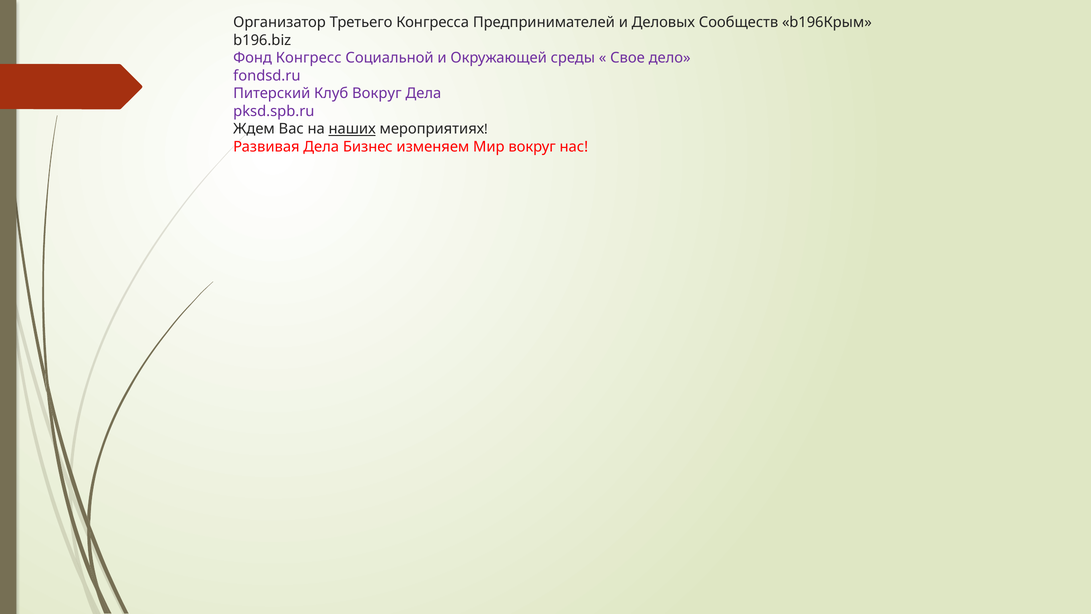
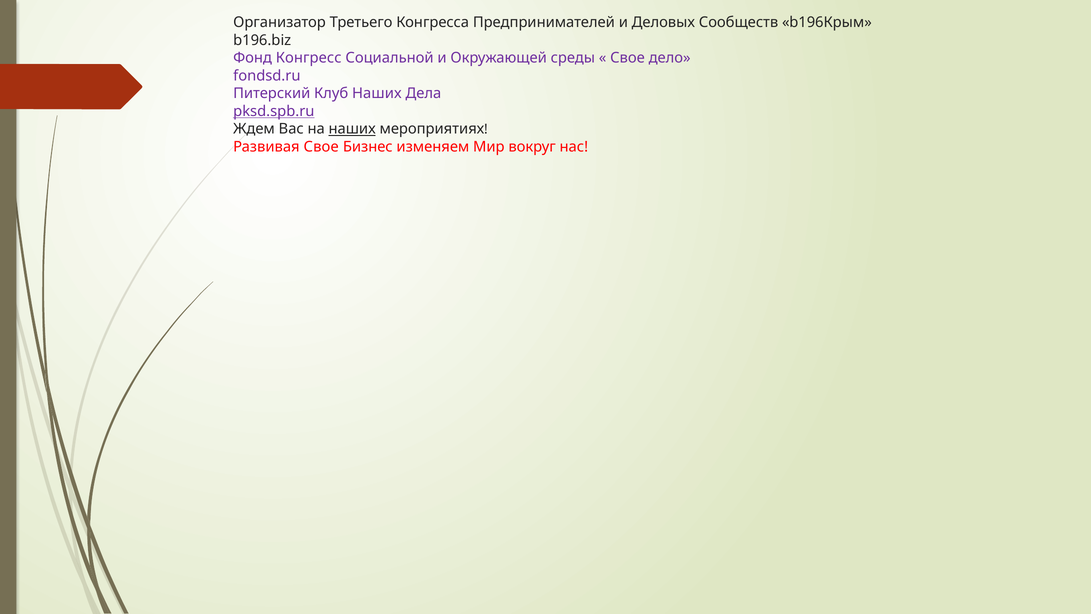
Клуб Вокруг: Вокруг -> Наших
pksd.spb.ru underline: none -> present
Развивая Дела: Дела -> Свое
